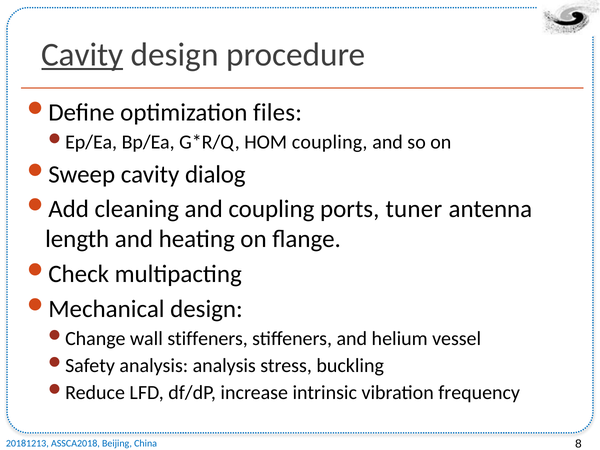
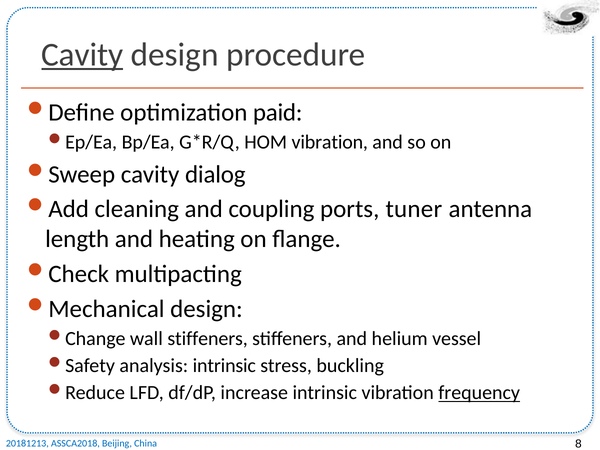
files: files -> paid
HOM coupling: coupling -> vibration
analysis analysis: analysis -> intrinsic
frequency underline: none -> present
